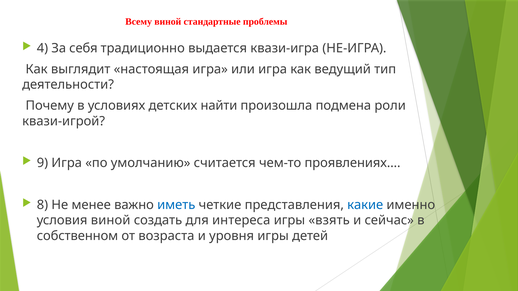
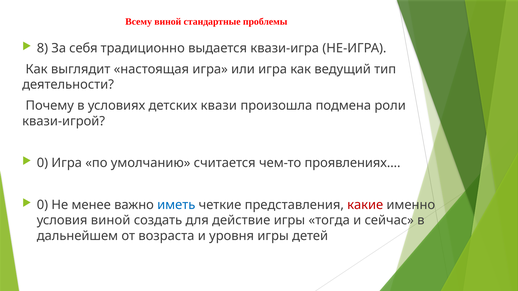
4: 4 -> 8
найти: найти -> квази
9 at (42, 163): 9 -> 0
8 at (42, 205): 8 -> 0
какие colour: blue -> red
интереса: интереса -> действие
взять: взять -> тогда
собственном: собственном -> дальнейшем
